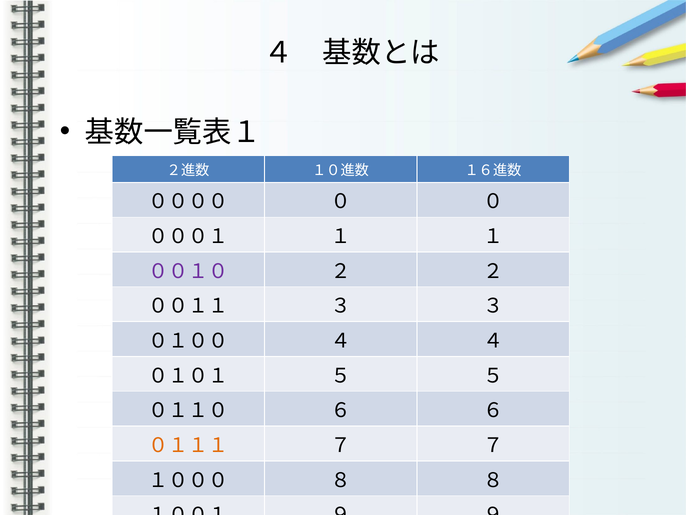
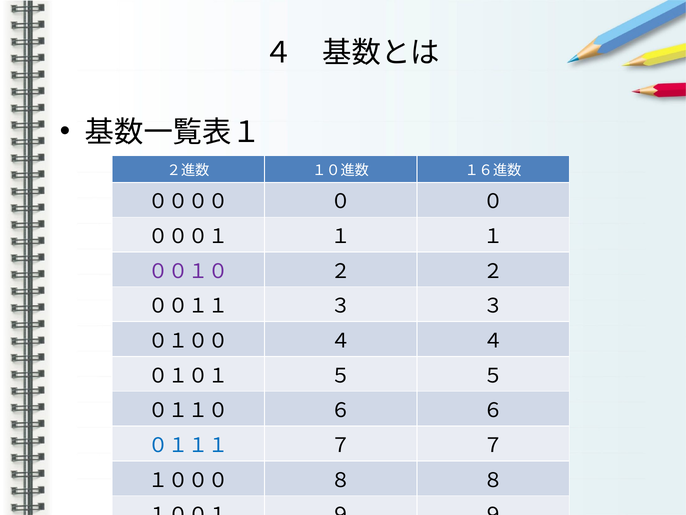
０１１１ colour: orange -> blue
